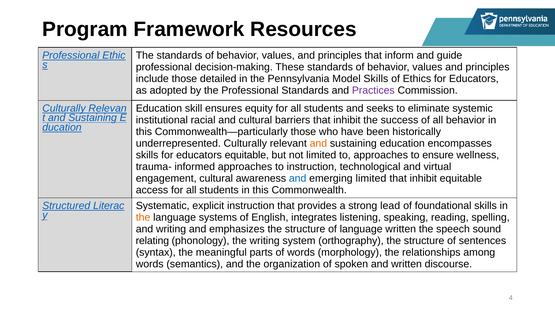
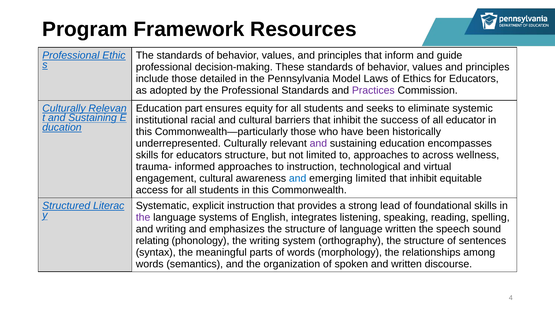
Model Skills: Skills -> Laws
skill: skill -> part
all behavior: behavior -> educator
and at (318, 143) colour: orange -> purple
educators equitable: equitable -> structure
ensure: ensure -> across
the at (143, 218) colour: orange -> purple
